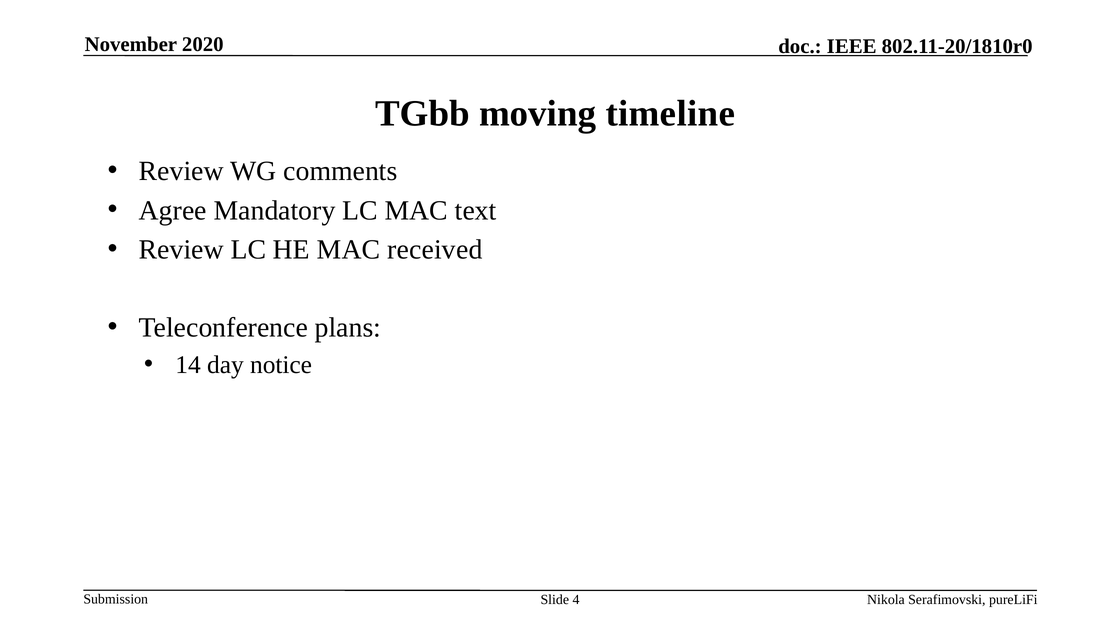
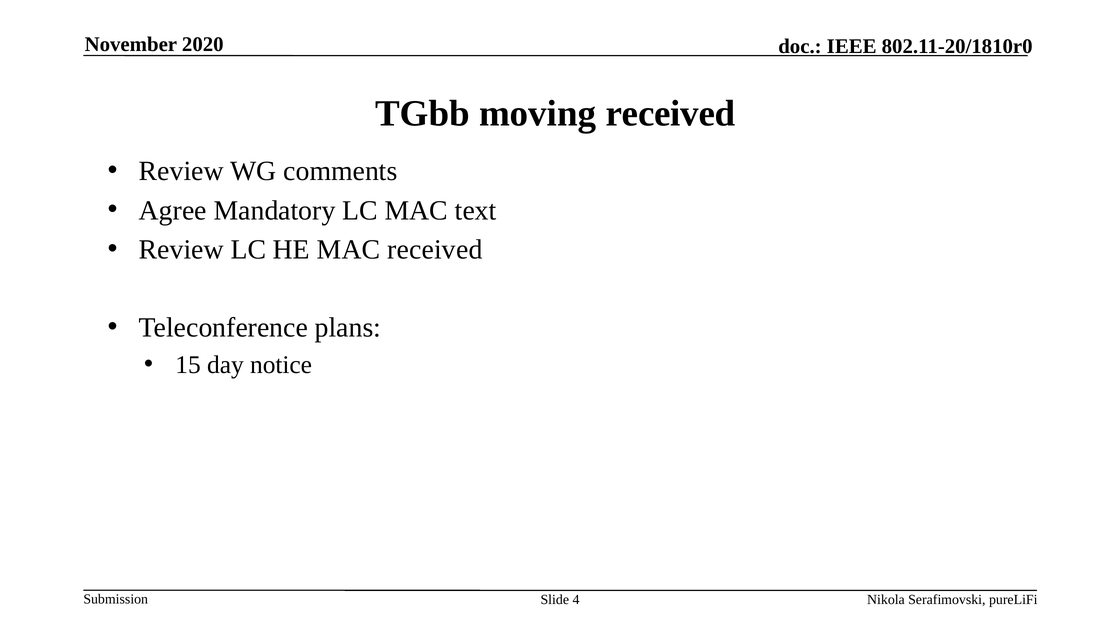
moving timeline: timeline -> received
14: 14 -> 15
